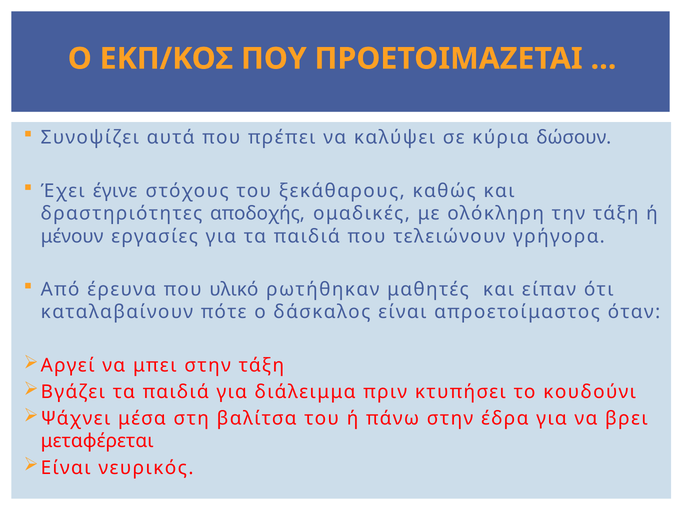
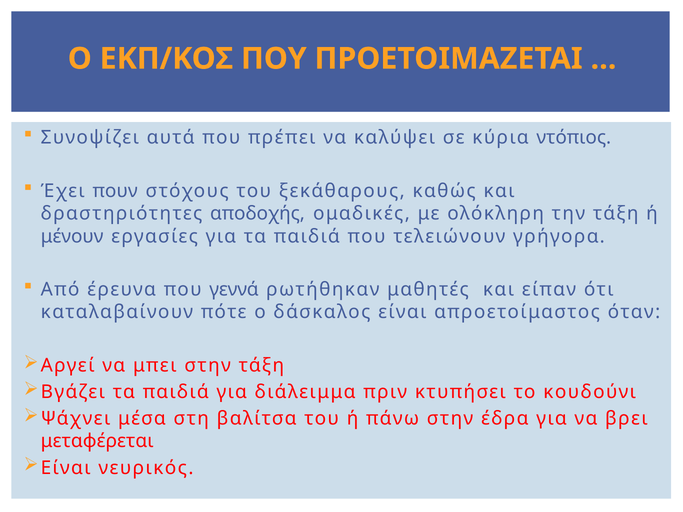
δώσουν: δώσουν -> ντόπιος
έγινε: έγινε -> πουν
υλικό: υλικό -> γεννά
